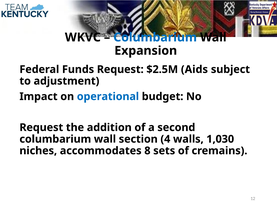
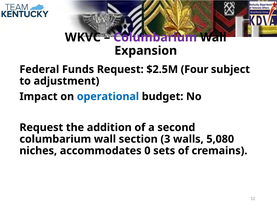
Columbarium at (155, 37) colour: blue -> purple
Aids: Aids -> Four
4: 4 -> 3
1,030: 1,030 -> 5,080
8: 8 -> 0
